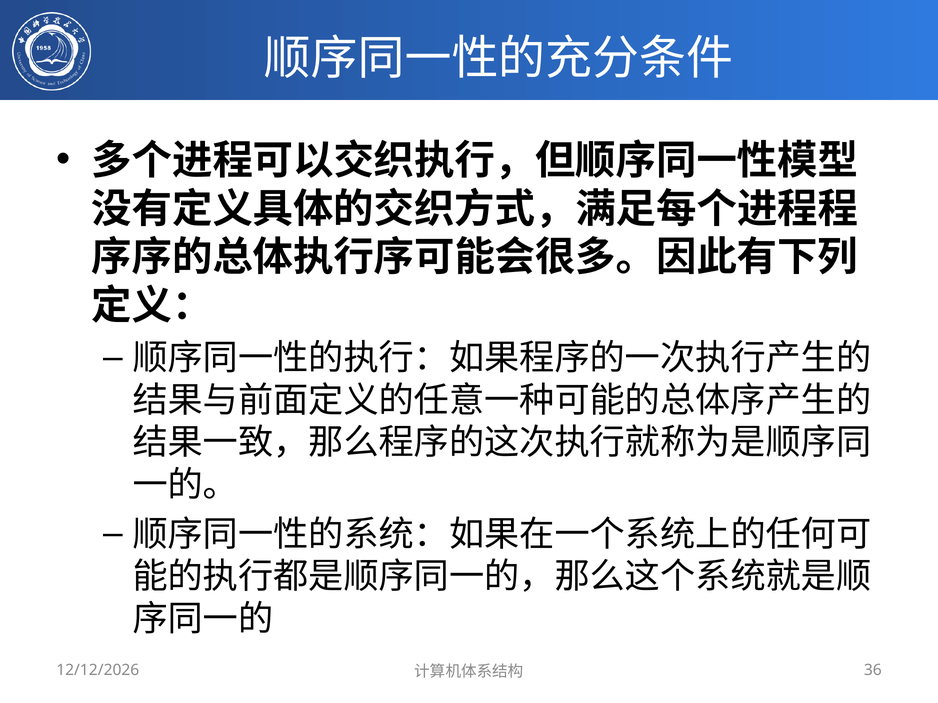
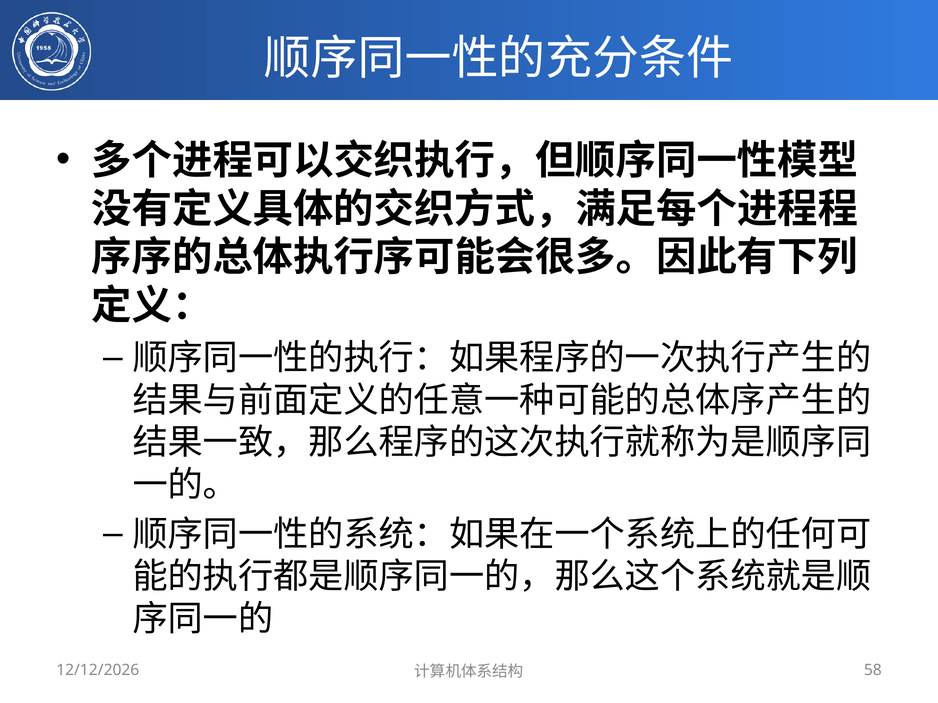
36: 36 -> 58
